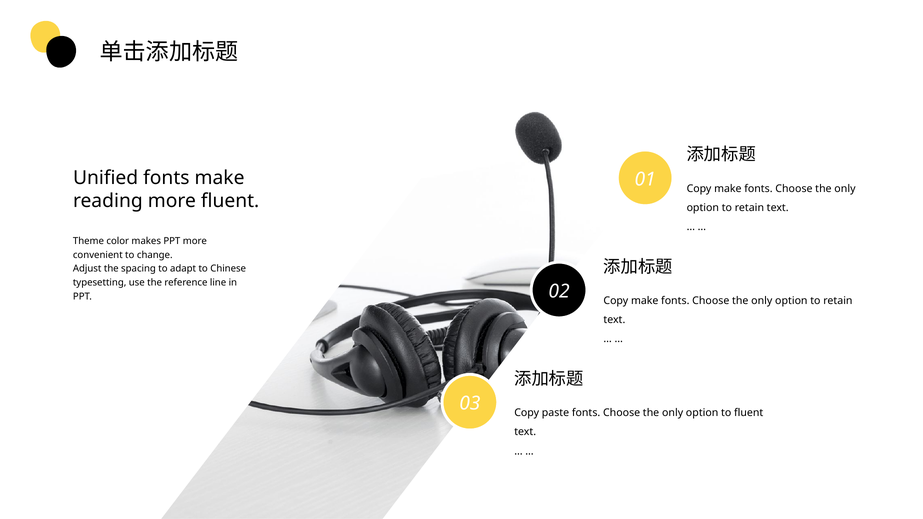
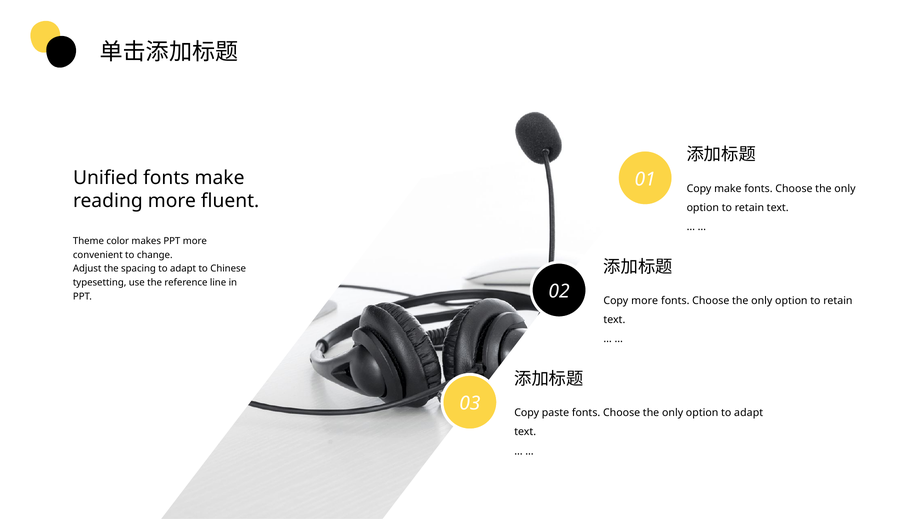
make at (645, 301): make -> more
option to fluent: fluent -> adapt
